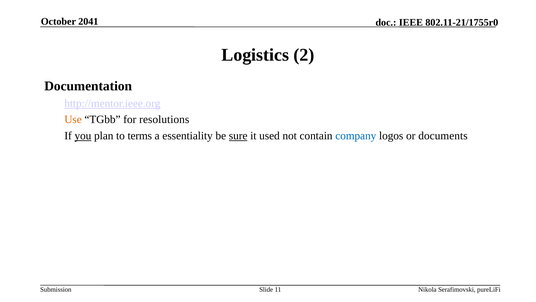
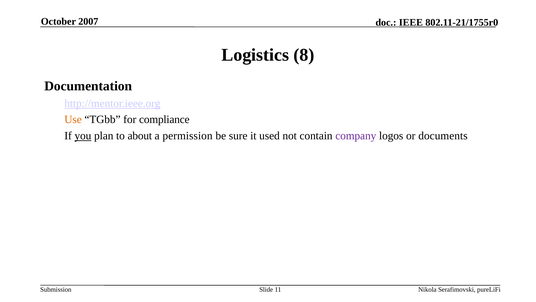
2041: 2041 -> 2007
2: 2 -> 8
resolutions: resolutions -> compliance
terms: terms -> about
essentiality: essentiality -> permission
sure underline: present -> none
company colour: blue -> purple
